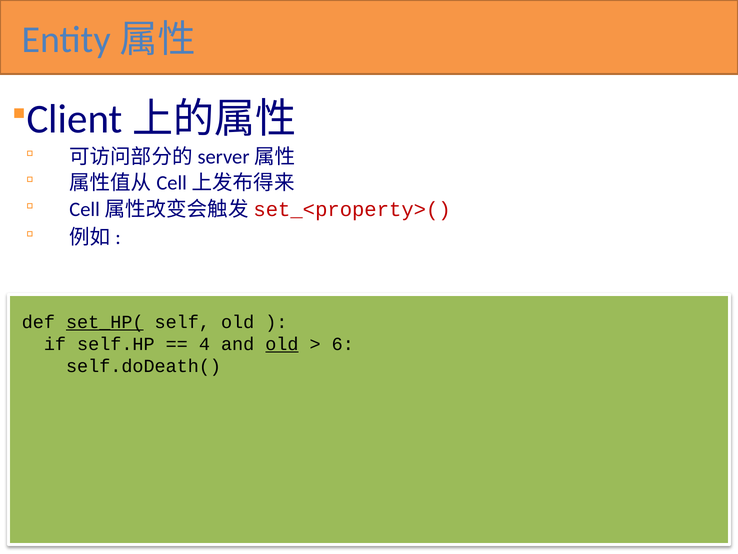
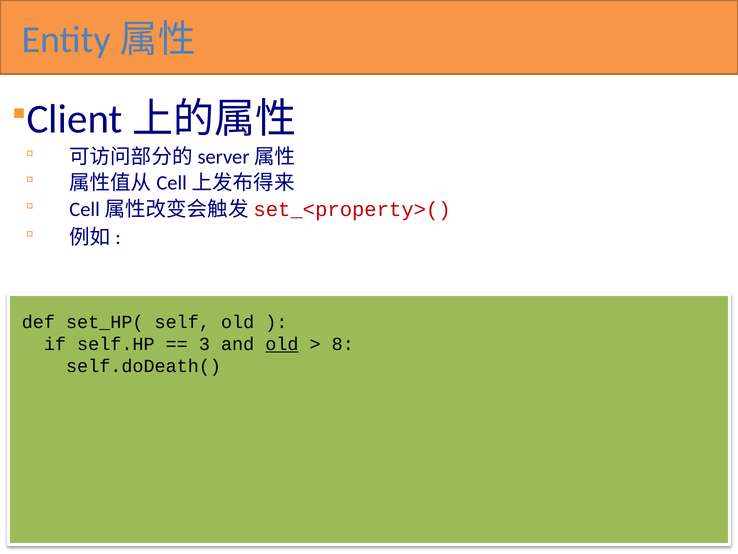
set_HP( underline: present -> none
4: 4 -> 3
6: 6 -> 8
